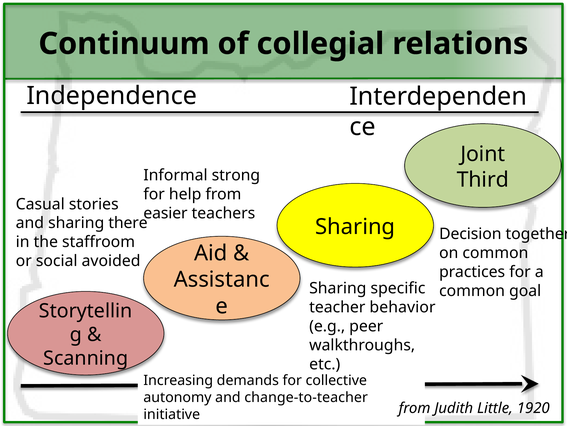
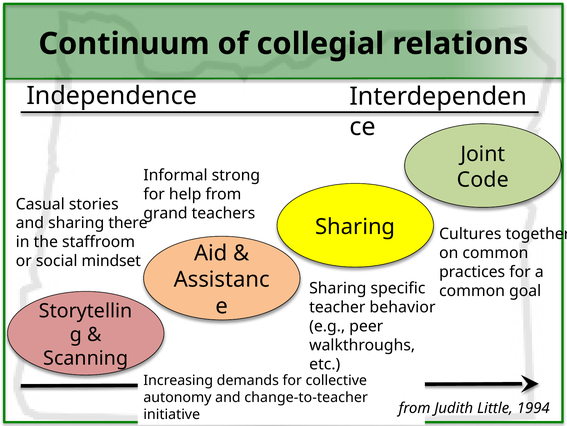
Third: Third -> Code
easier: easier -> grand
Decision: Decision -> Cultures
avoided: avoided -> mindset
1920: 1920 -> 1994
